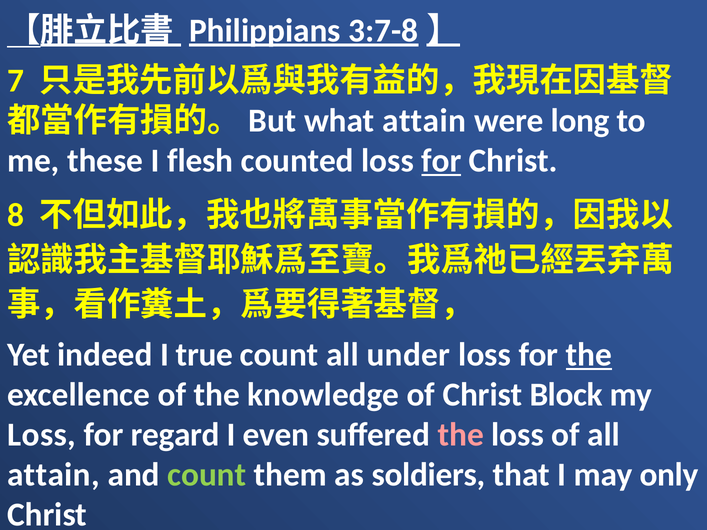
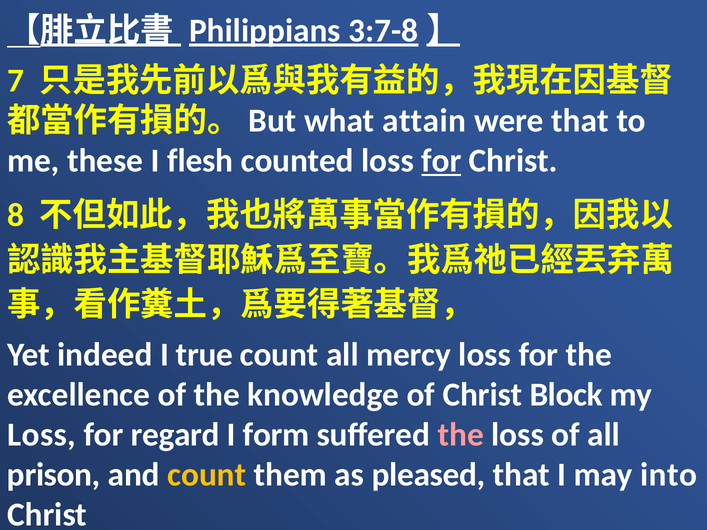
were long: long -> that
under: under -> mercy
the at (589, 355) underline: present -> none
even: even -> form
attain at (53, 475): attain -> prison
count at (207, 475) colour: light green -> yellow
soldiers: soldiers -> pleased
only: only -> into
